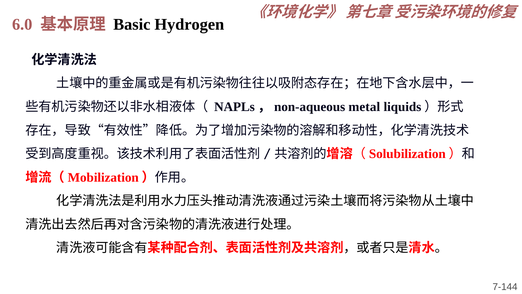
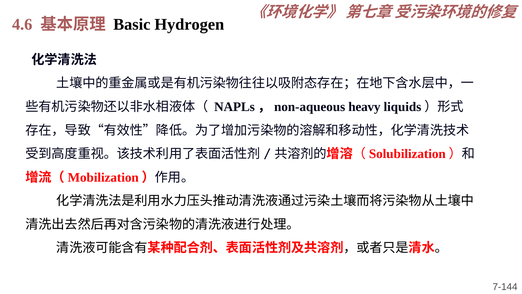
6.0: 6.0 -> 4.6
metal: metal -> heavy
